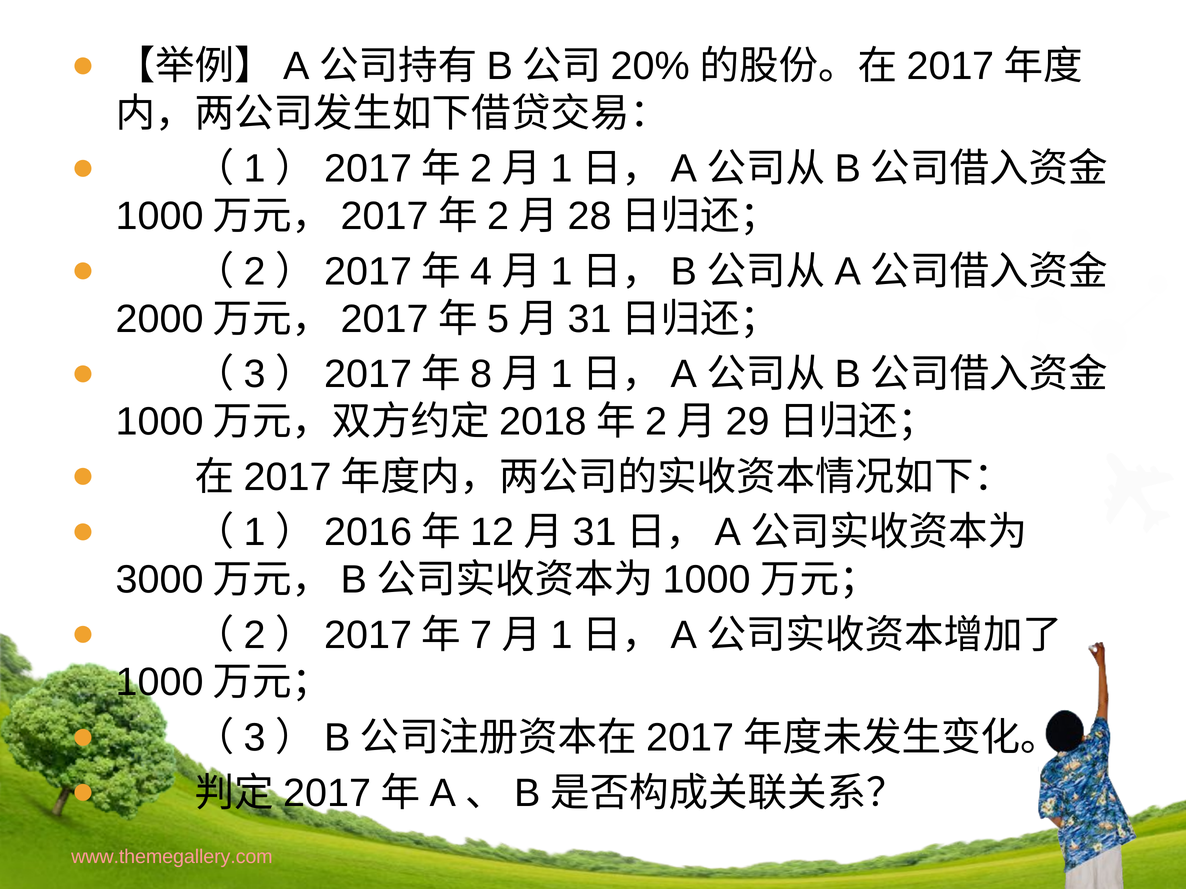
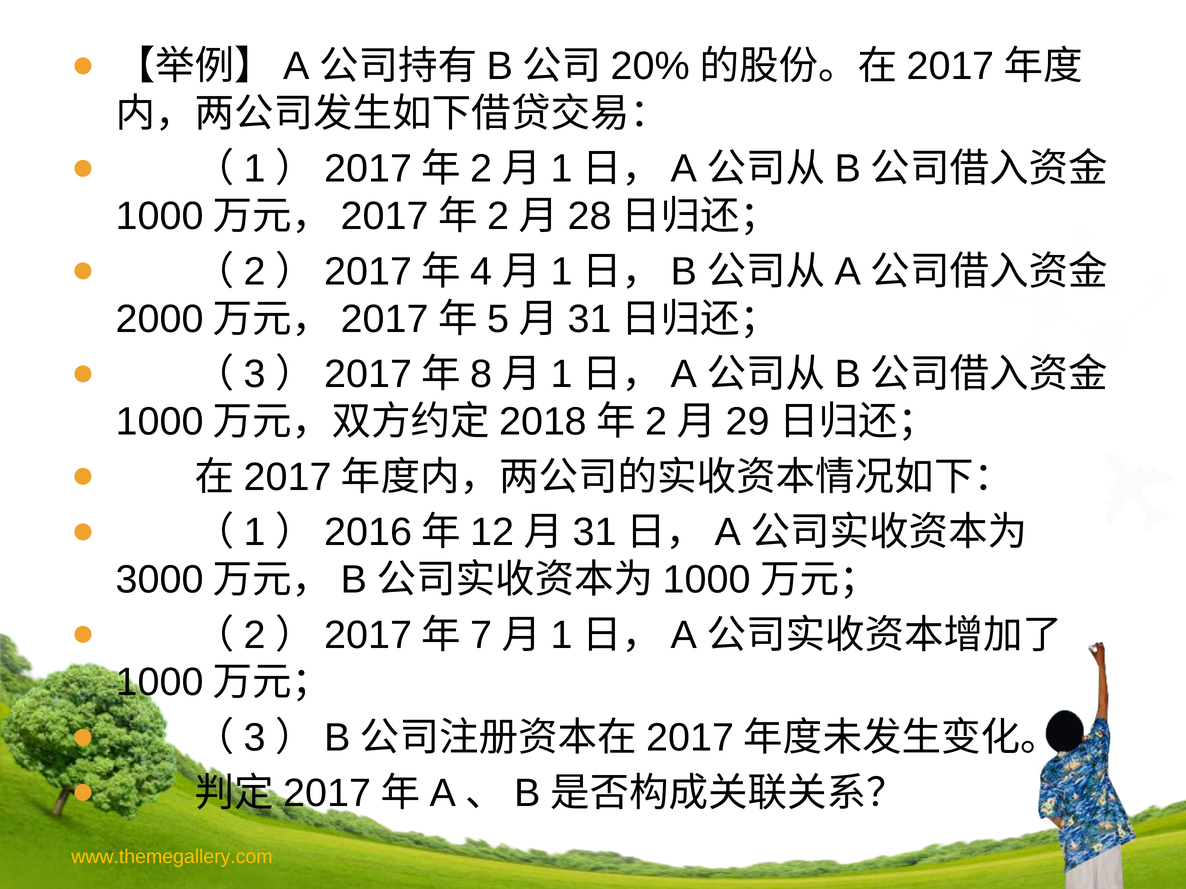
www.themegallery.com colour: pink -> yellow
